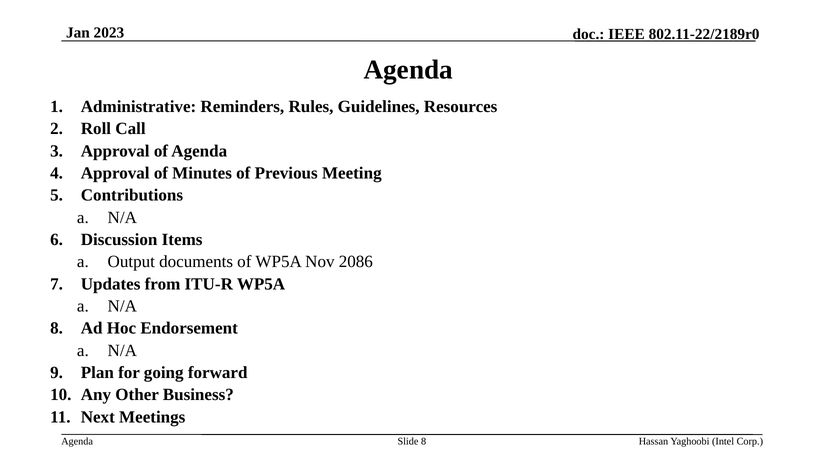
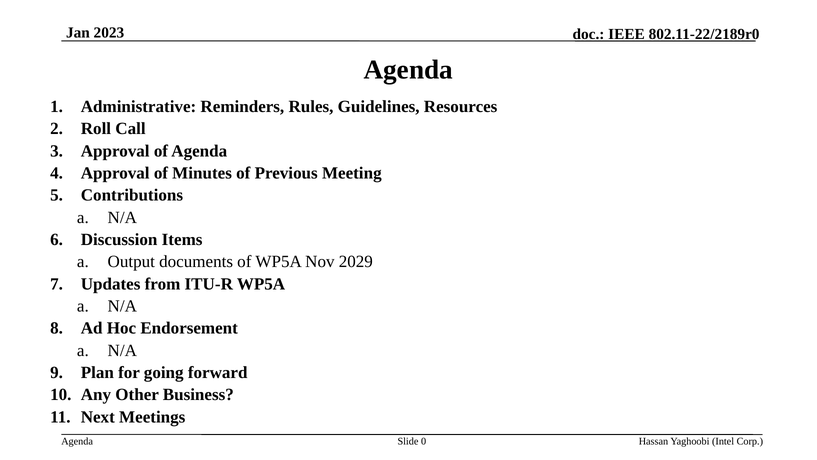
2086: 2086 -> 2029
Slide 8: 8 -> 0
